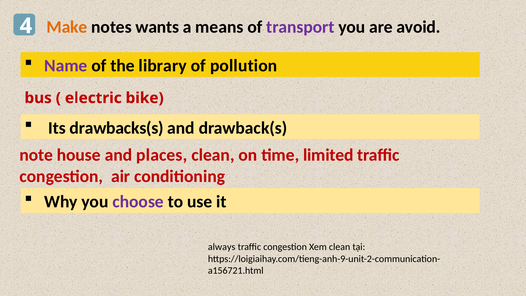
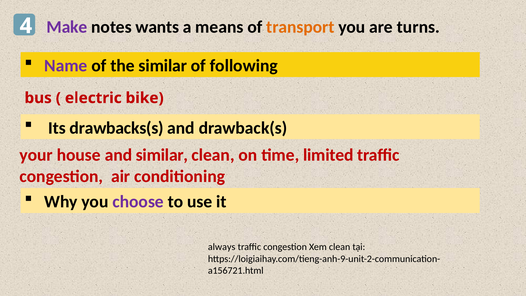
Make colour: orange -> purple
transport colour: purple -> orange
avoid: avoid -> turns
the library: library -> similar
pollution: pollution -> following
note: note -> your
and places: places -> similar
